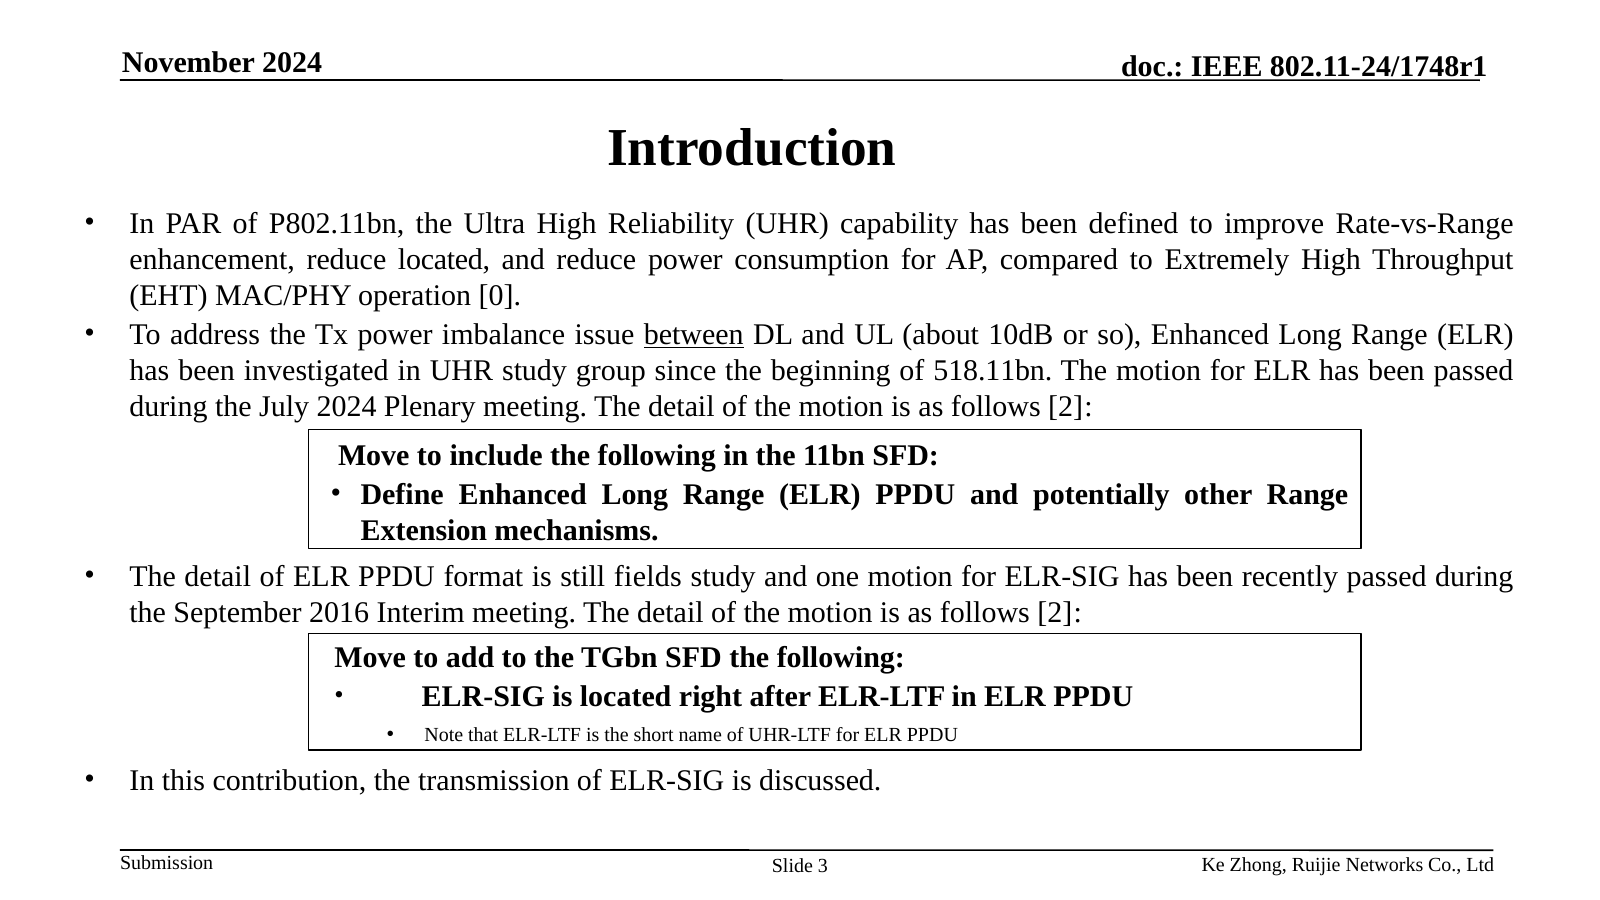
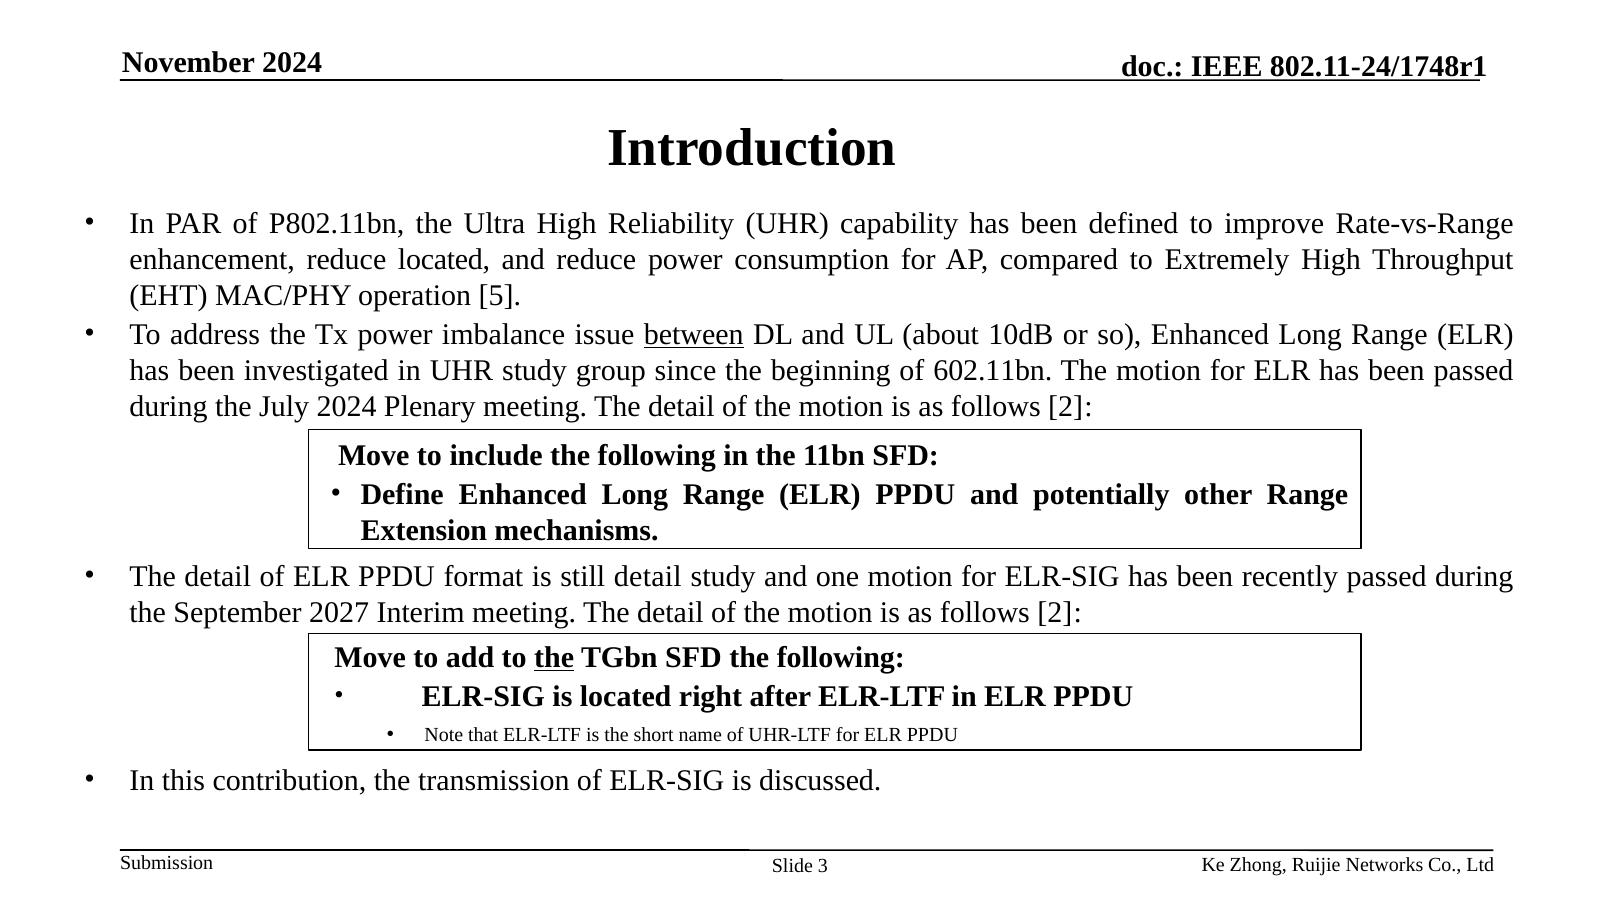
0: 0 -> 5
518.11bn: 518.11bn -> 602.11bn
still fields: fields -> detail
2016: 2016 -> 2027
the at (554, 658) underline: none -> present
